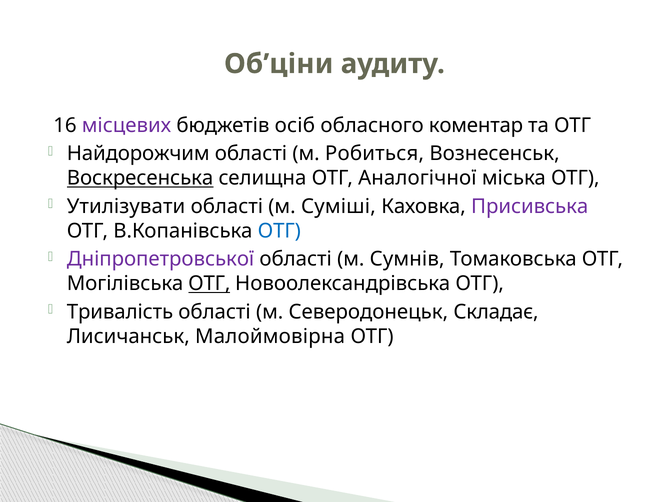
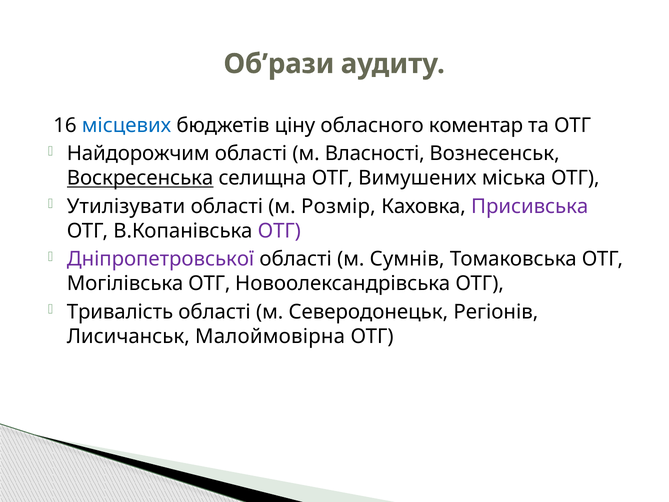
Об’ціни: Об’ціни -> Об’рази
місцевих colour: purple -> blue
осіб: осіб -> ціну
Робиться: Робиться -> Власності
Аналогічної: Аналогічної -> Вимушених
Суміші: Суміші -> Розмір
ОТГ at (279, 231) colour: blue -> purple
ОТГ at (209, 283) underline: present -> none
Складає: Складає -> Регіонів
